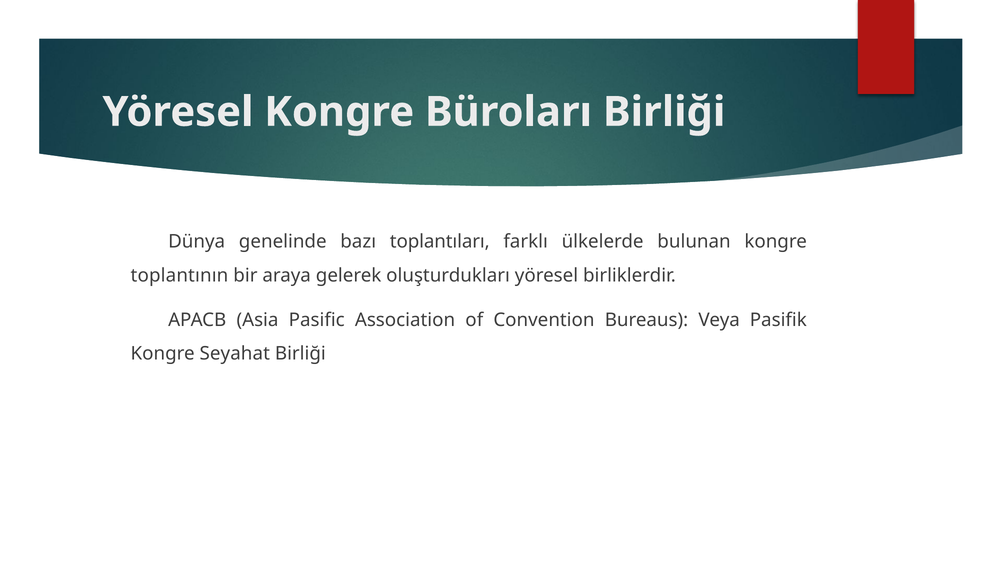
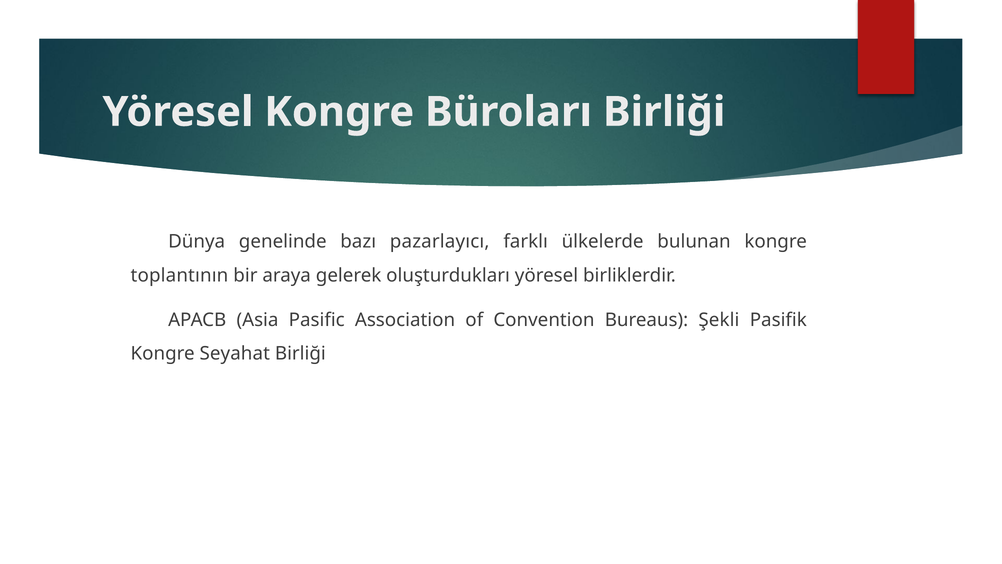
toplantıları: toplantıları -> pazarlayıcı
Veya: Veya -> Şekli
